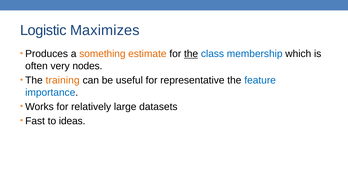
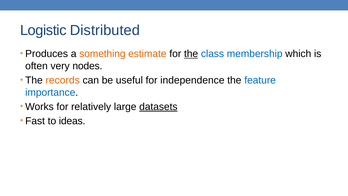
Maximizes: Maximizes -> Distributed
training: training -> records
representative: representative -> independence
datasets underline: none -> present
